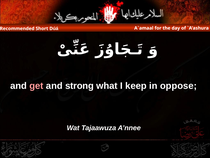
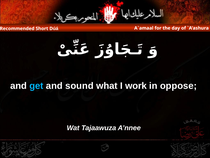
get colour: pink -> light blue
strong: strong -> sound
keep: keep -> work
